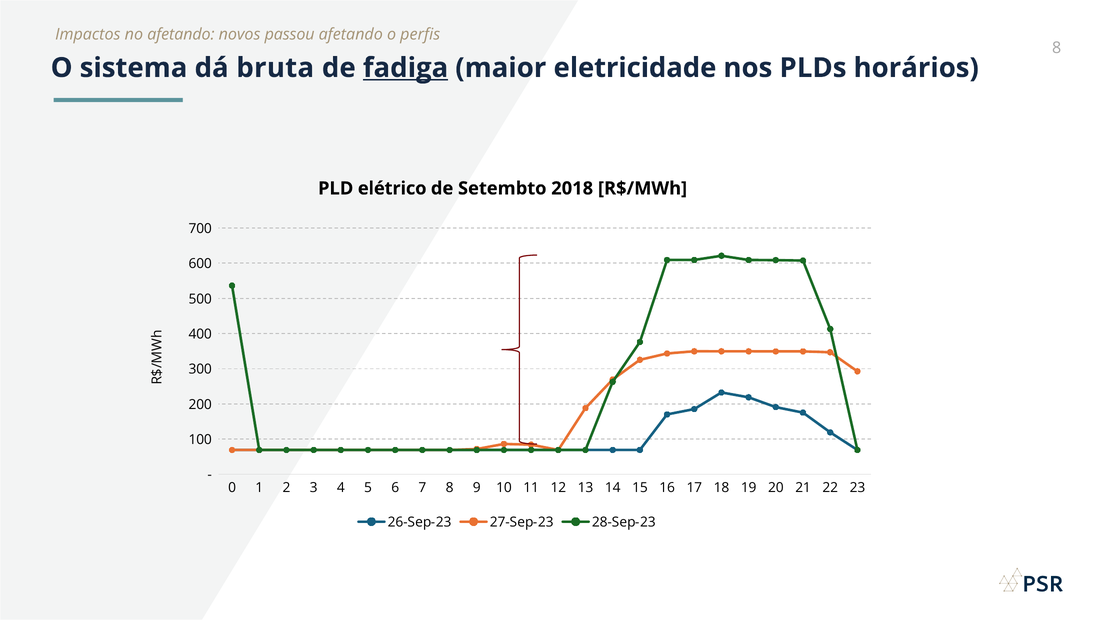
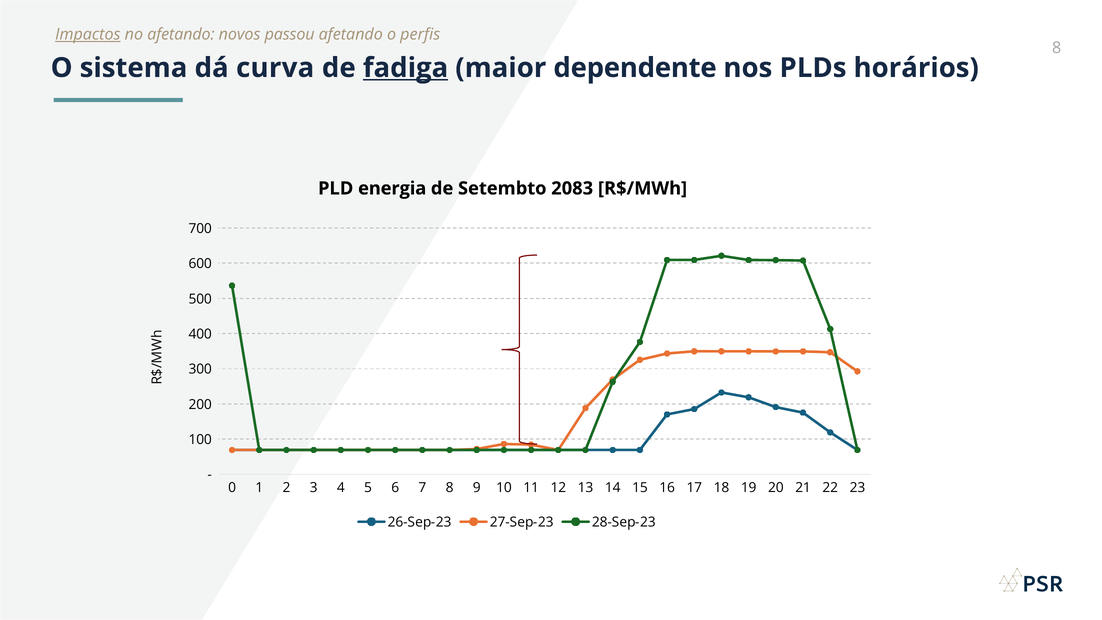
Impactos underline: none -> present
bruta: bruta -> curva
eletricidade: eletricidade -> dependente
elétrico: elétrico -> energia
2018: 2018 -> 2083
